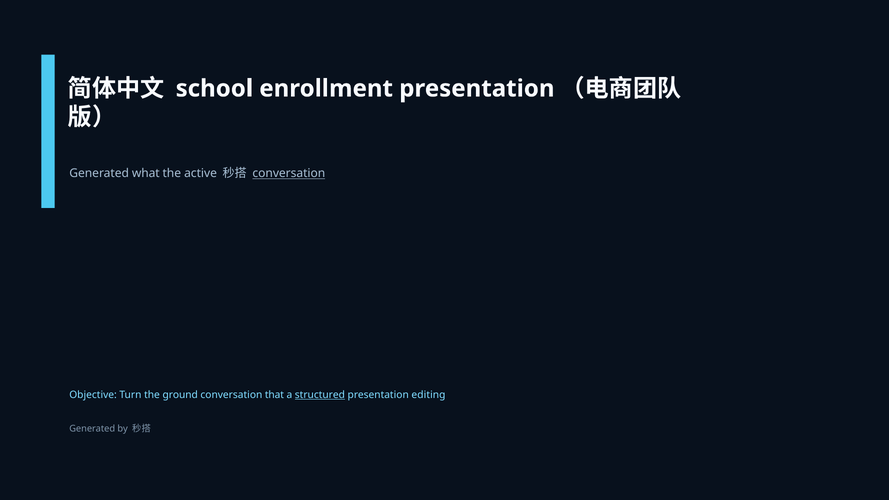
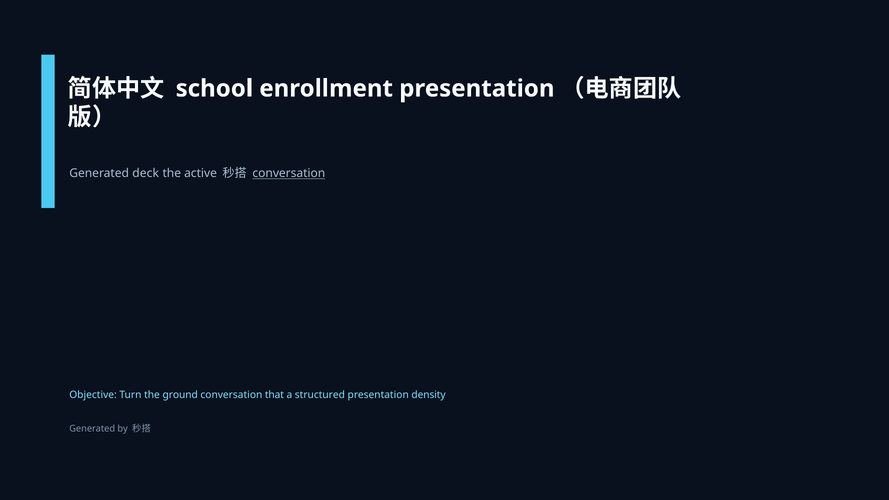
what: what -> deck
structured underline: present -> none
editing: editing -> density
